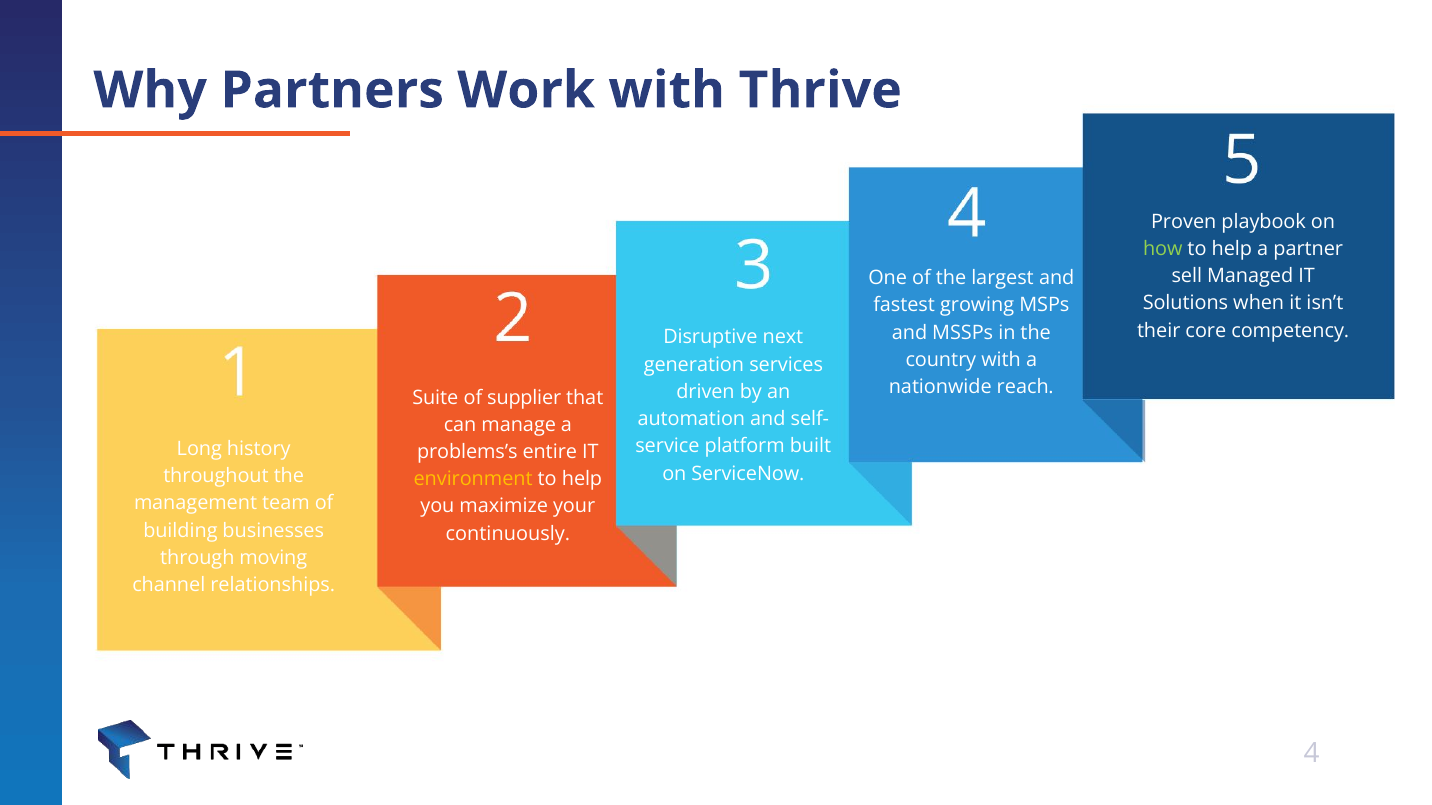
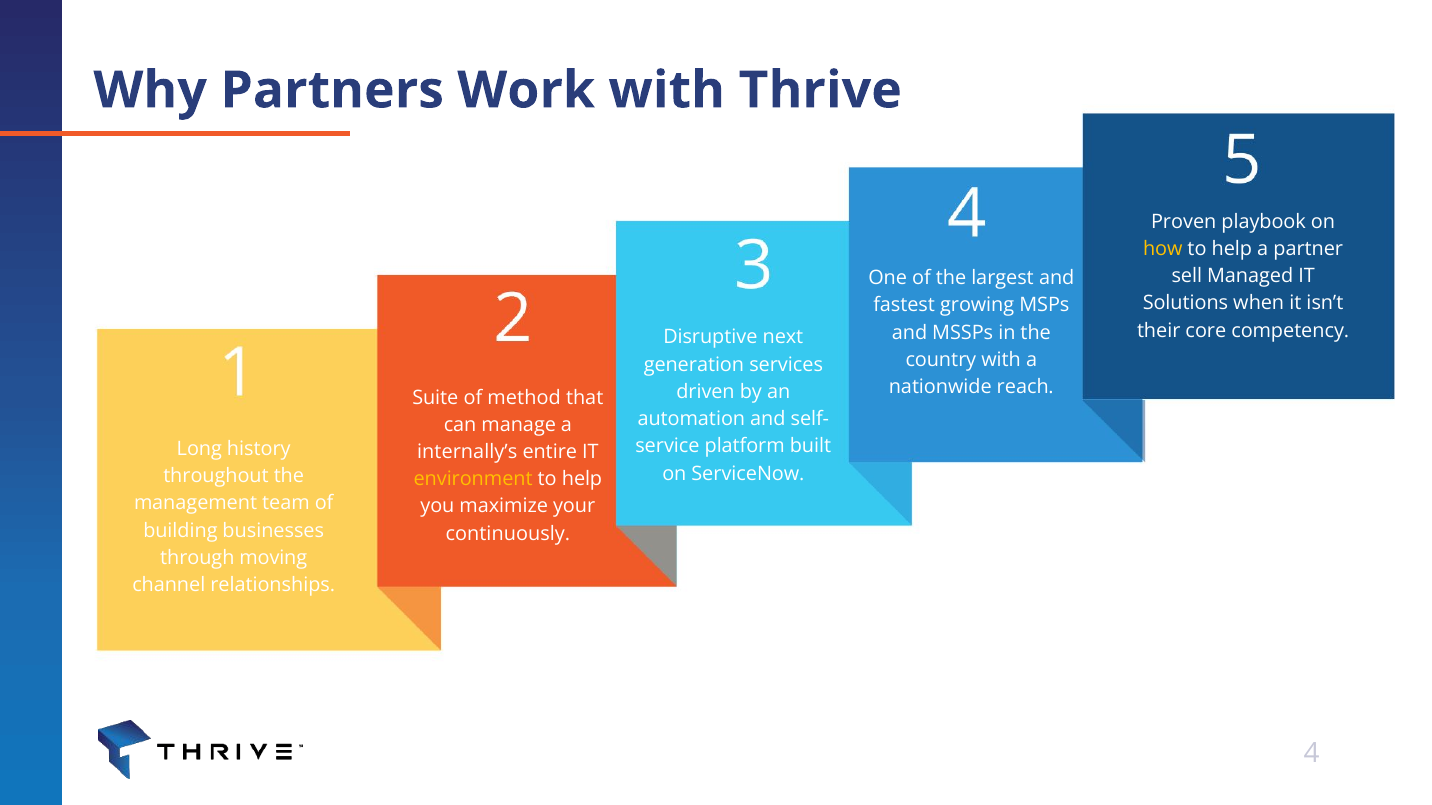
how colour: light green -> yellow
supplier: supplier -> method
problems’s: problems’s -> internally’s
